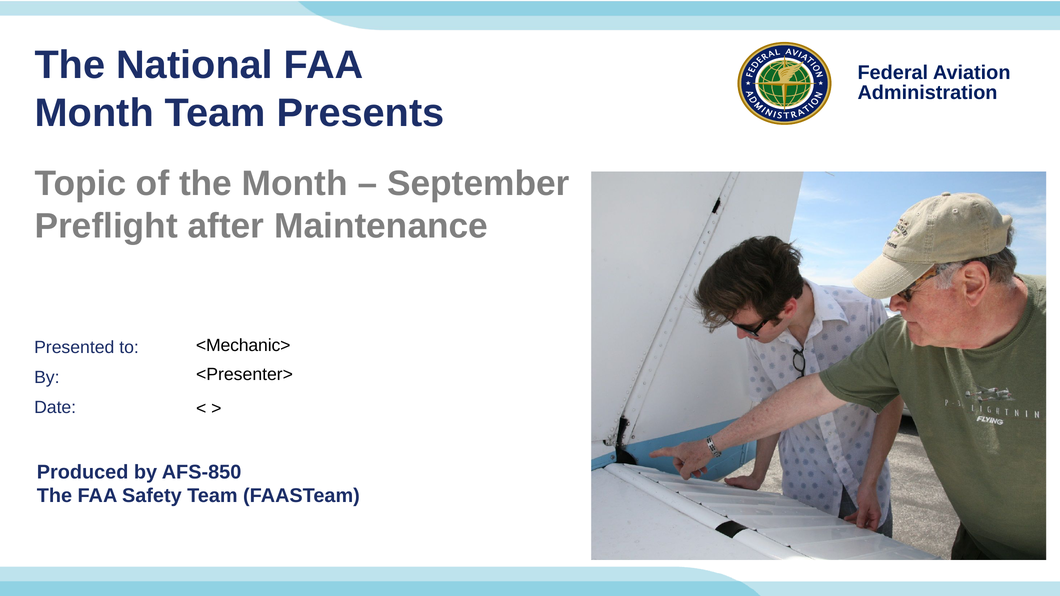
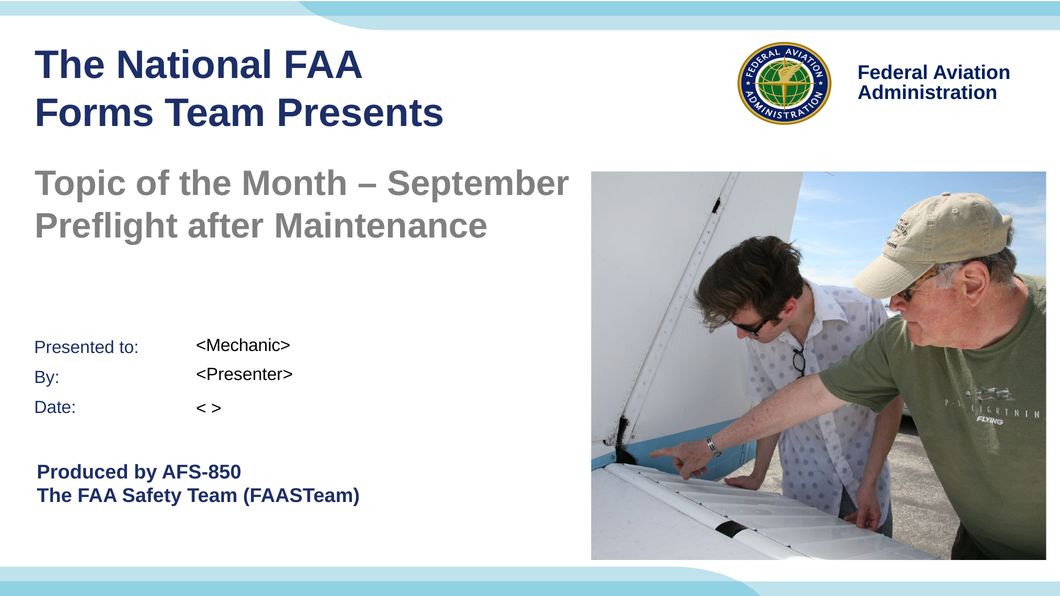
Month at (94, 113): Month -> Forms
